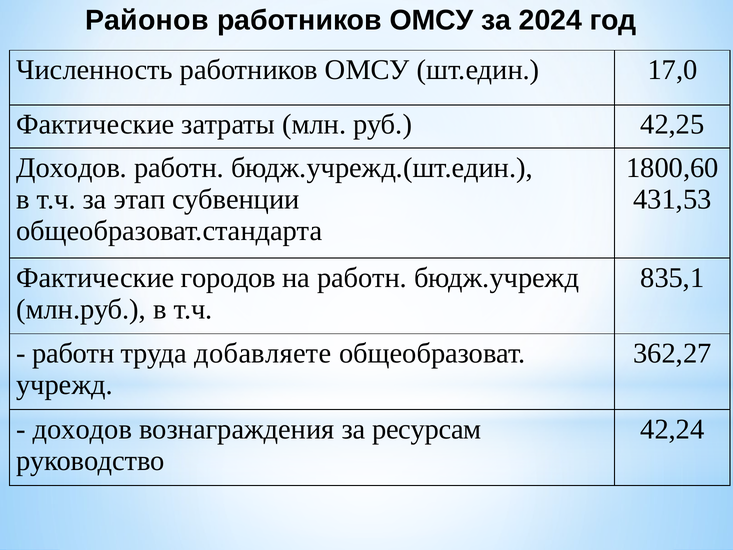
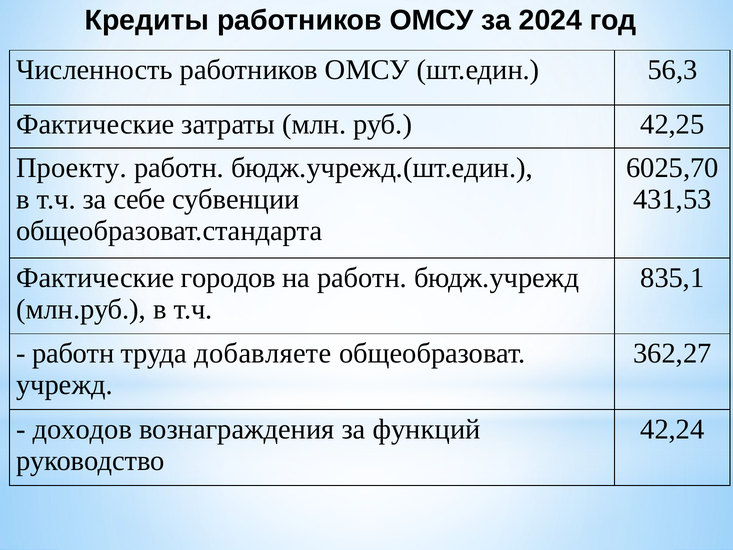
Районов: Районов -> Кредиты
17,0: 17,0 -> 56,3
Доходов at (72, 168): Доходов -> Проекту
1800,60: 1800,60 -> 6025,70
этап: этап -> себе
ресурсам: ресурсам -> функций
